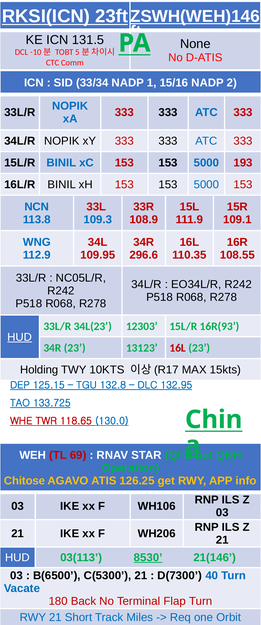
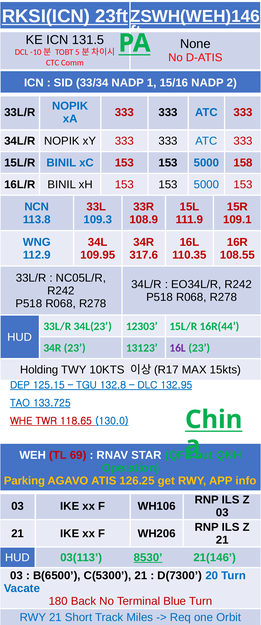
193: 193 -> 158
296.6: 296.6 -> 317.6
16R(93: 16R(93 -> 16R(44
HUD at (20, 337) underline: present -> none
16L at (178, 348) colour: red -> purple
Chitose: Chitose -> Parking
40: 40 -> 20
Flap: Flap -> Blue
